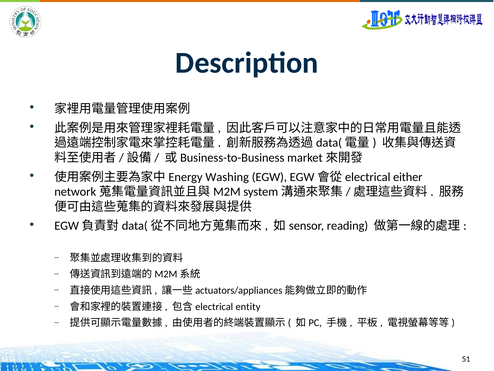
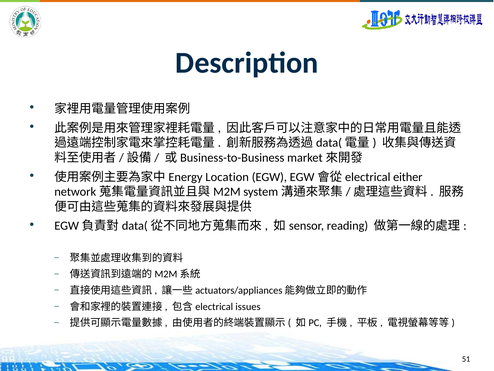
Washing: Washing -> Location
entity: entity -> issues
